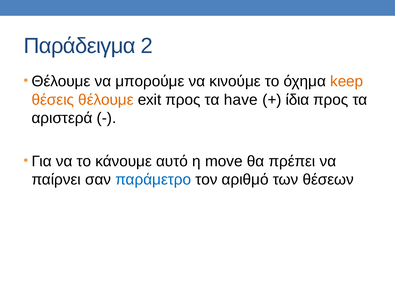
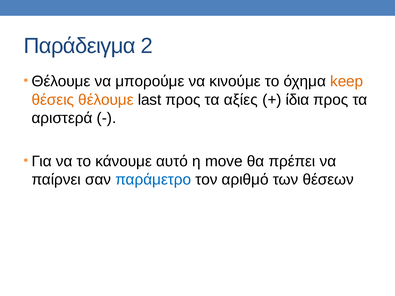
exit: exit -> last
have: have -> αξίες
